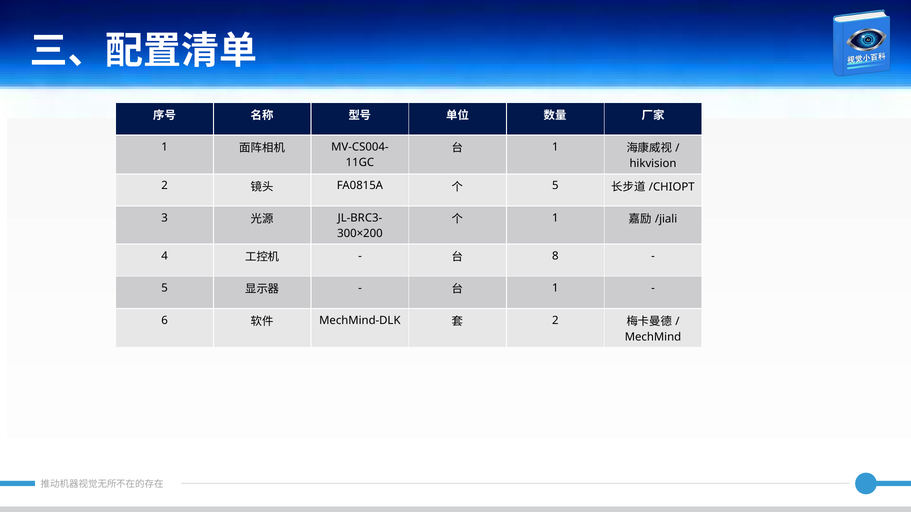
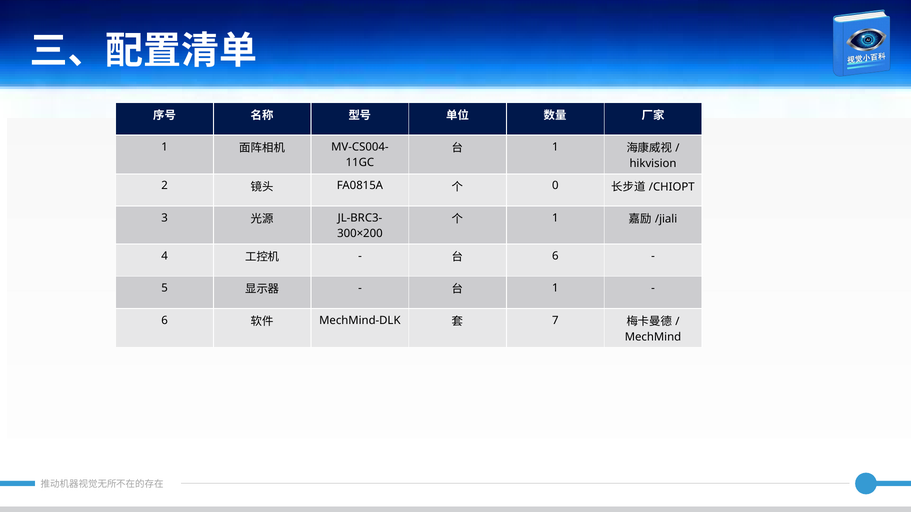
5 at (555, 186): 5 -> 0
8 at (555, 256): 8 -> 6
2 at (555, 321): 2 -> 7
